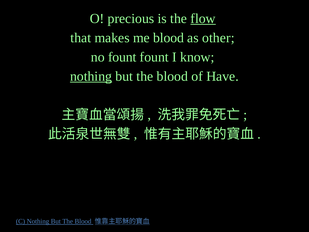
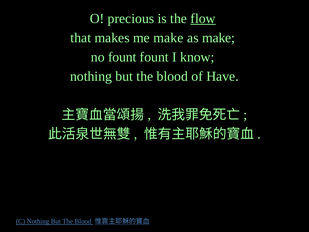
me blood: blood -> make
as other: other -> make
nothing at (91, 76) underline: present -> none
